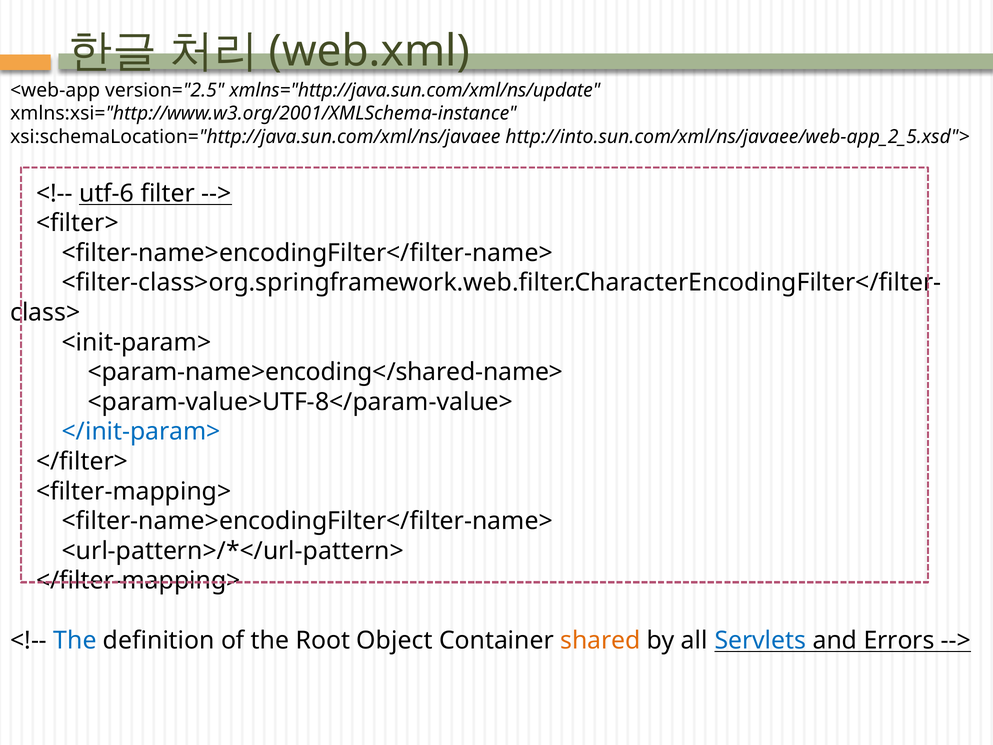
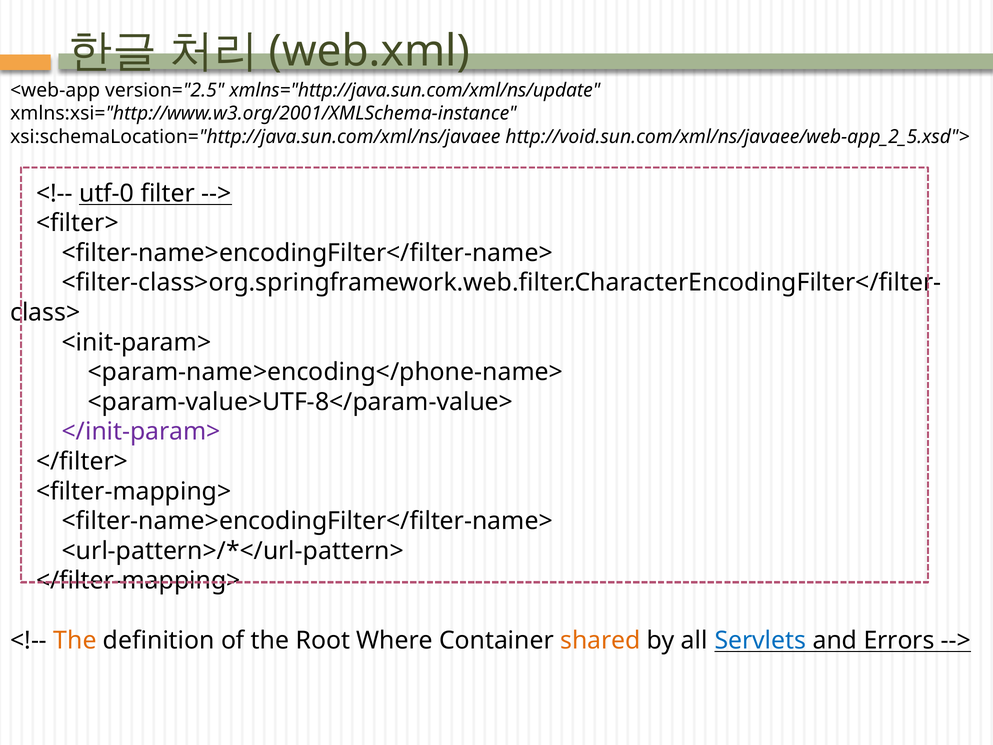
http://into.sun.com/xml/ns/javaee/web-app_2_5.xsd">: http://into.sun.com/xml/ns/javaee/web-app_2_5.xsd"> -> http://void.sun.com/xml/ns/javaee/web-app_2_5.xsd">
utf-6: utf-6 -> utf-0
<param-name>encoding</shared-name>: <param-name>encoding</shared-name> -> <param-name>encoding</phone-name>
</init-param> colour: blue -> purple
The at (75, 640) colour: blue -> orange
Object: Object -> Where
